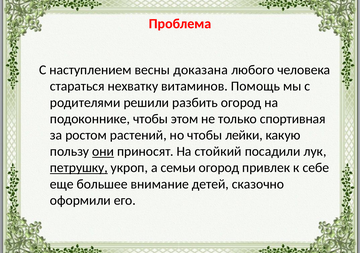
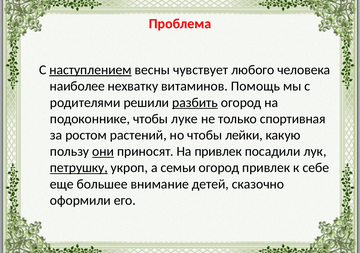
наступлением underline: none -> present
доказана: доказана -> чувствует
стараться: стараться -> наиболее
разбить underline: none -> present
этом: этом -> луке
На стойкий: стойкий -> привлек
